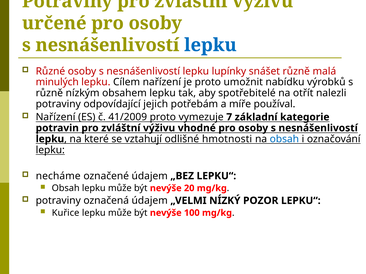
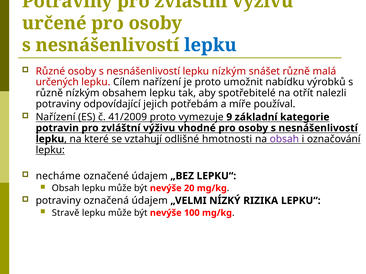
lepku lupínky: lupínky -> nízkým
minulých: minulých -> určených
7: 7 -> 9
obsah at (284, 139) colour: blue -> purple
POZOR: POZOR -> RIZIKA
Kuřice: Kuřice -> Stravě
